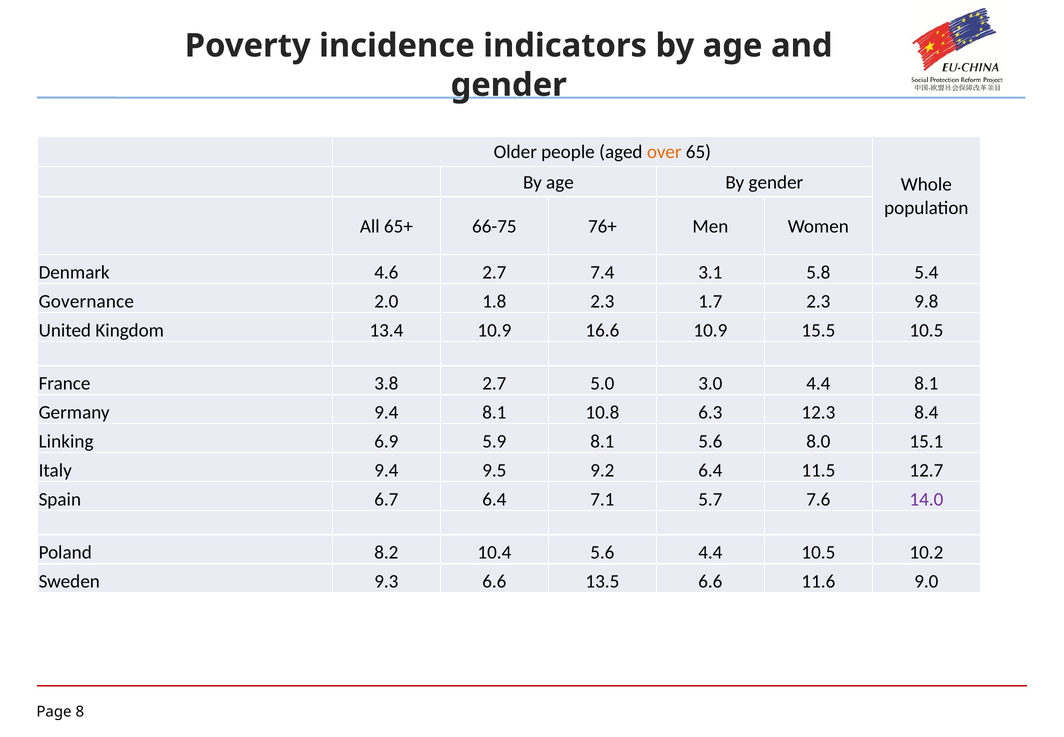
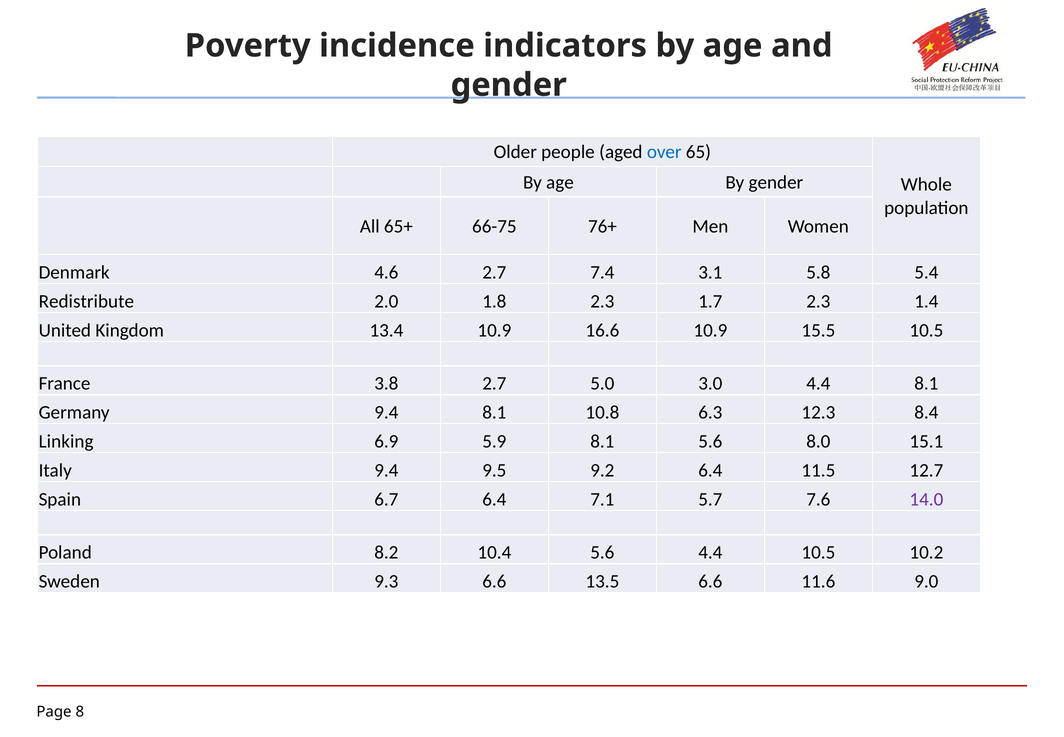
over colour: orange -> blue
Governance: Governance -> Redistribute
9.8: 9.8 -> 1.4
